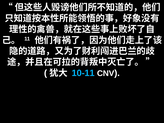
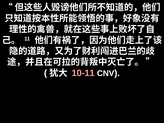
10-11 colour: light blue -> pink
